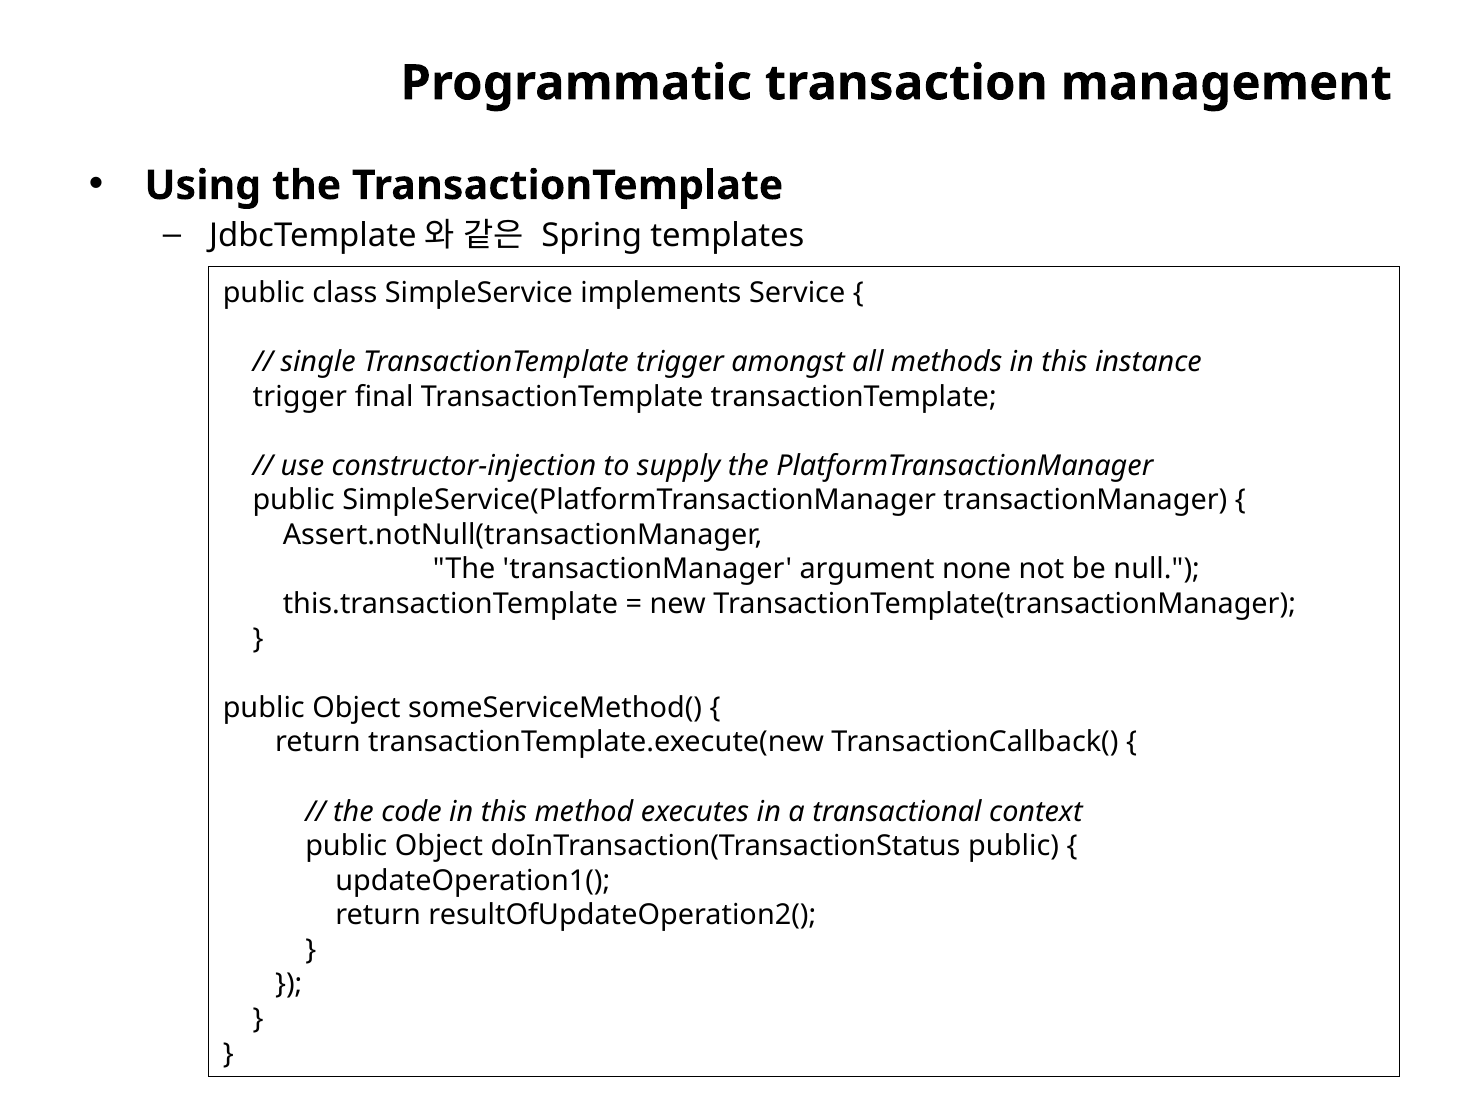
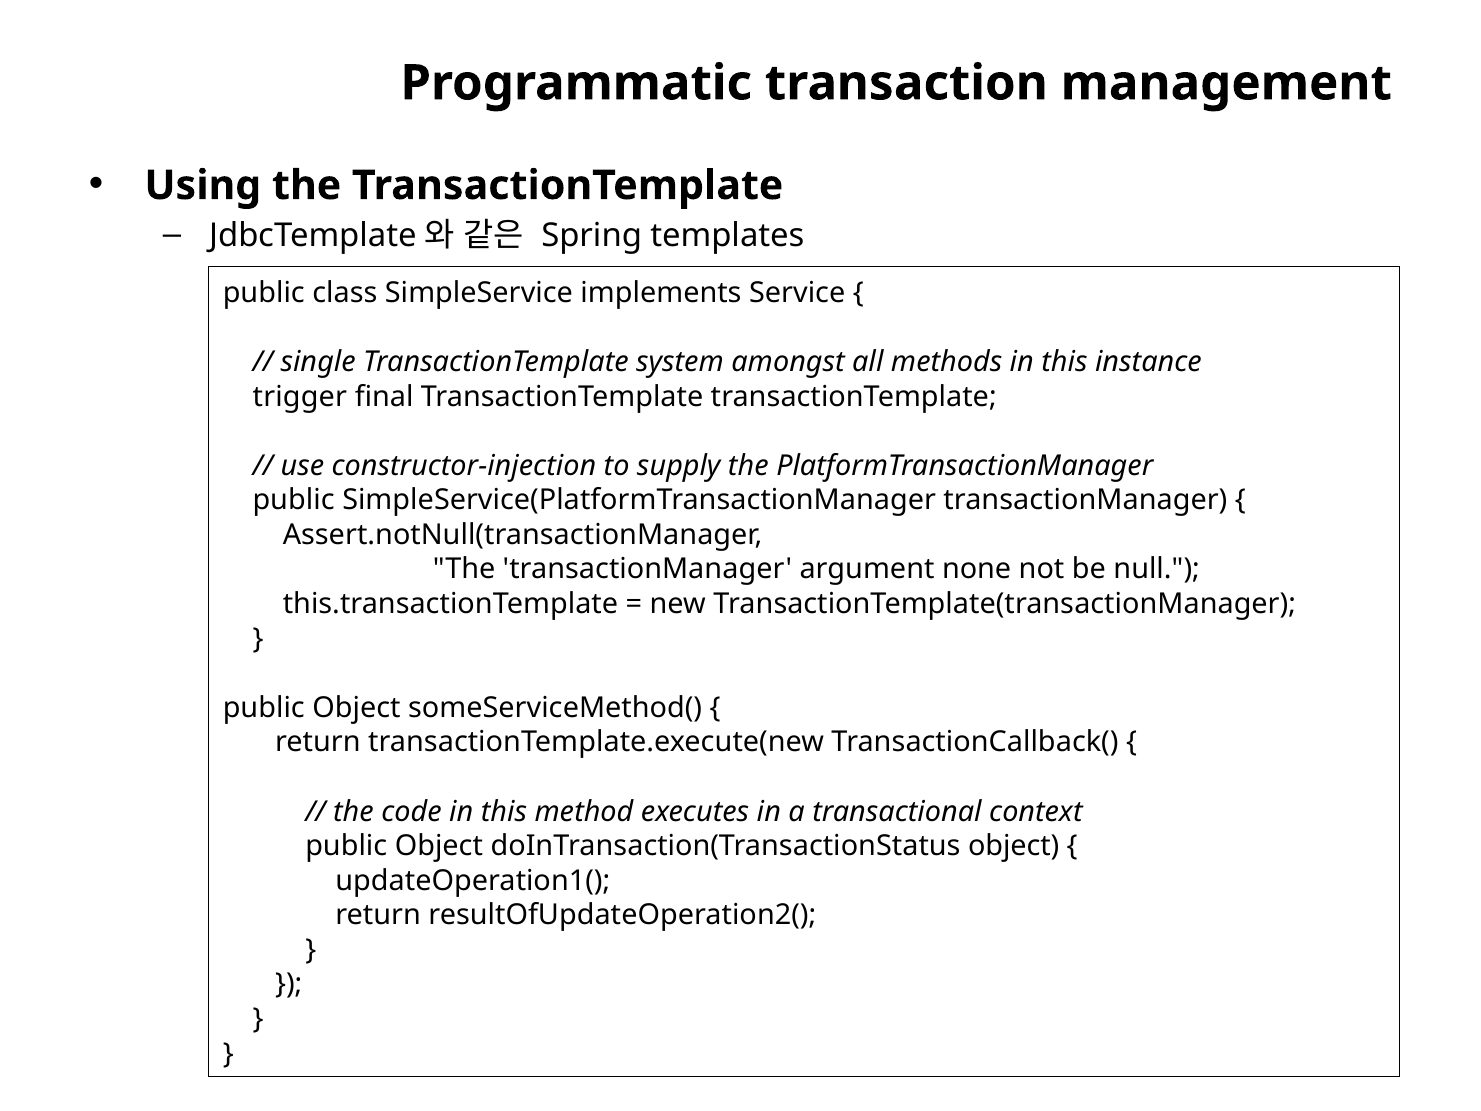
TransactionTemplate trigger: trigger -> system
doInTransaction(TransactionStatus public: public -> object
